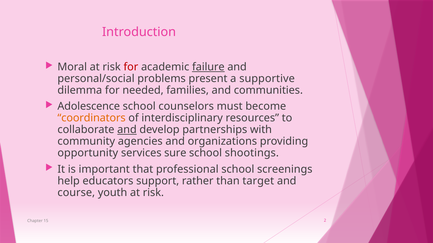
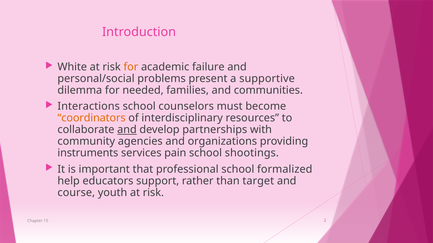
Moral: Moral -> White
for at (131, 67) colour: red -> orange
failure underline: present -> none
Adolescence: Adolescence -> Interactions
opportunity: opportunity -> instruments
sure: sure -> pain
screenings: screenings -> formalized
